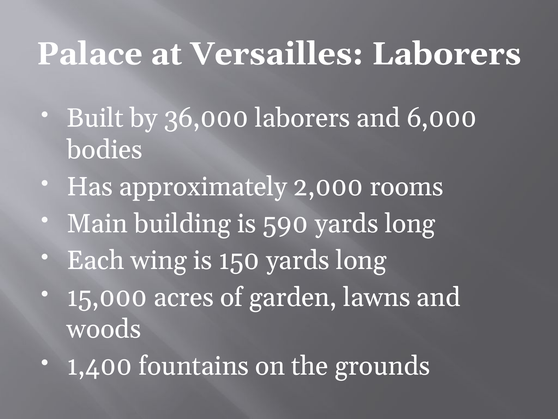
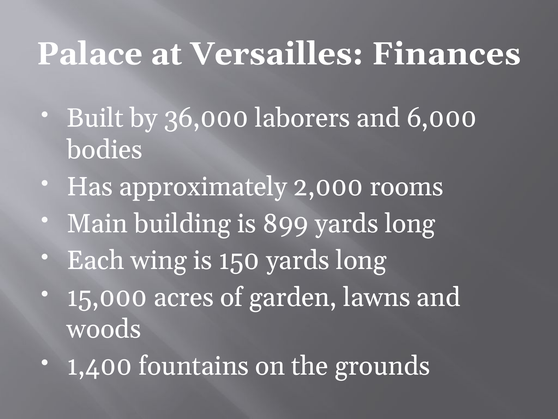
Versailles Laborers: Laborers -> Finances
590: 590 -> 899
